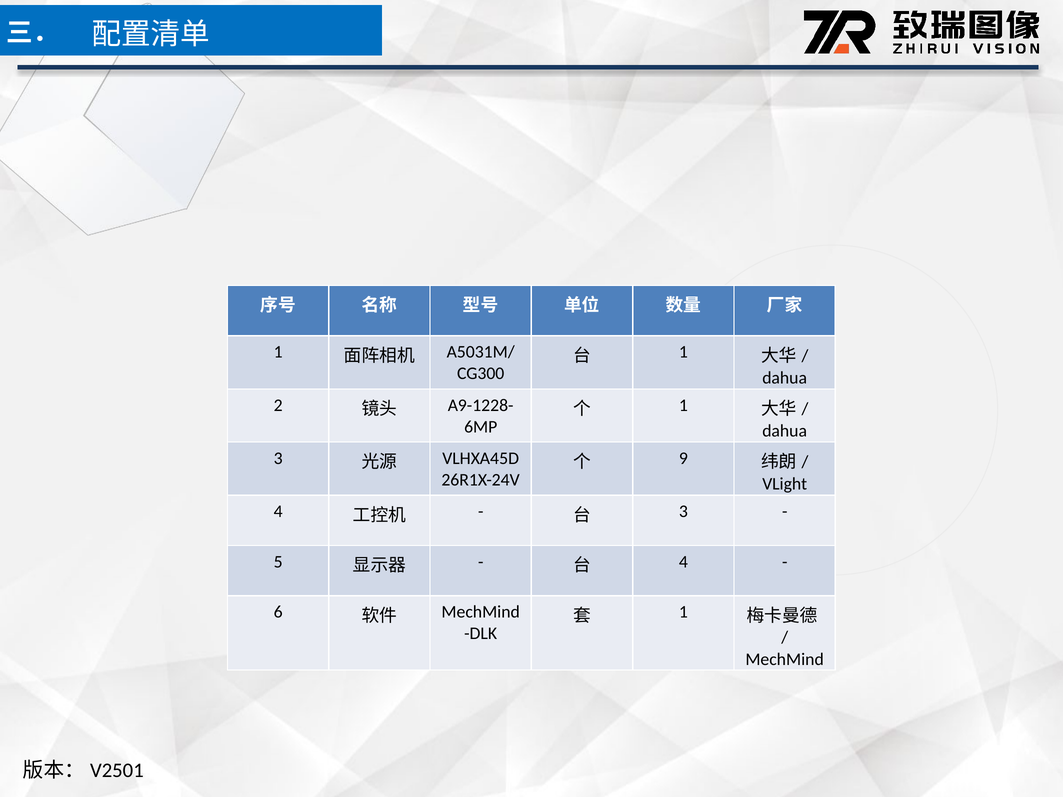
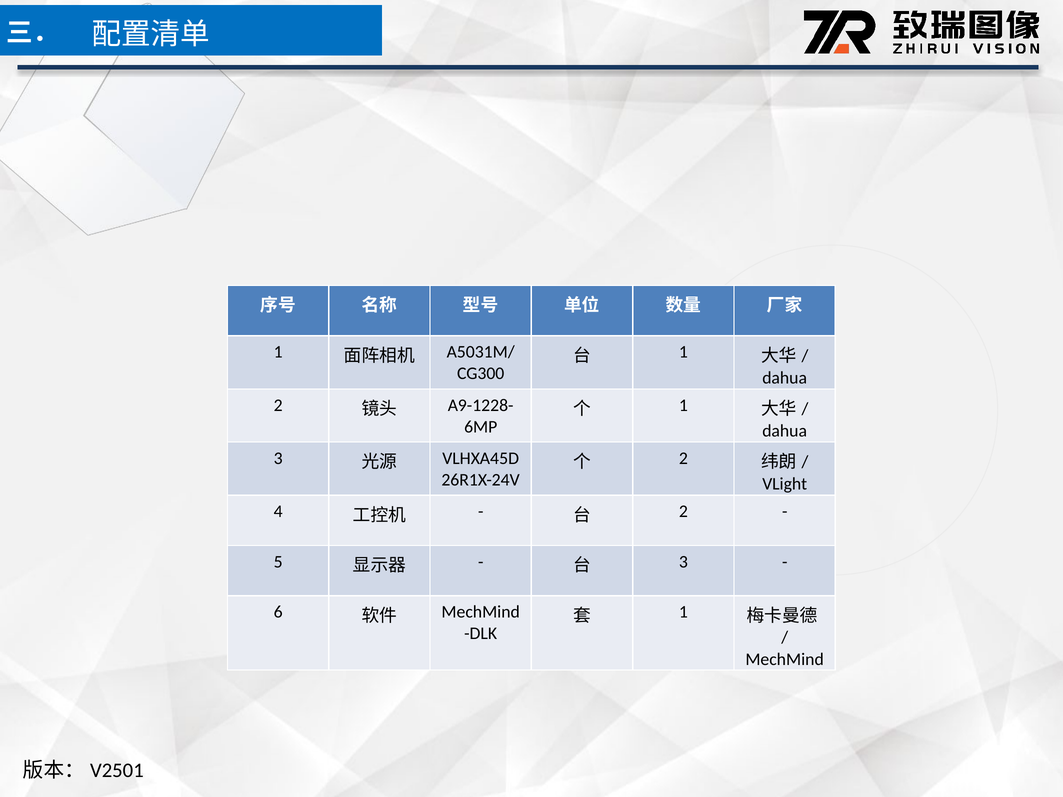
9 at (683, 459): 9 -> 2
3 at (683, 512): 3 -> 2
4 at (683, 562): 4 -> 3
